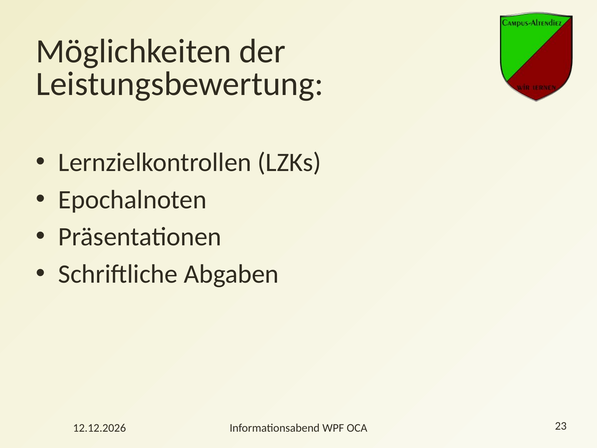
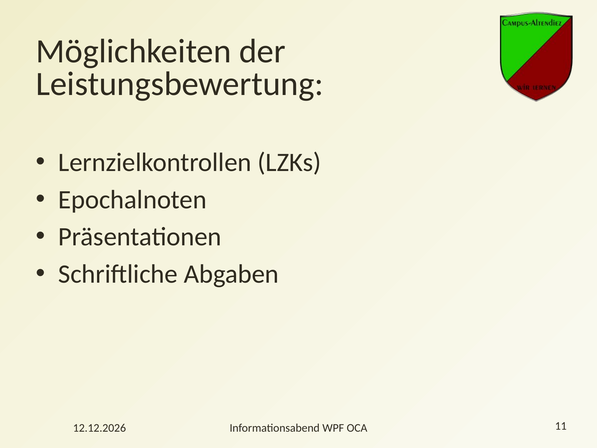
23: 23 -> 11
